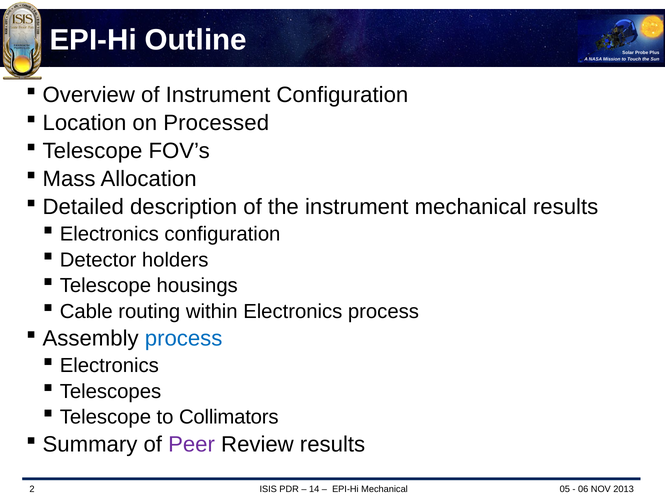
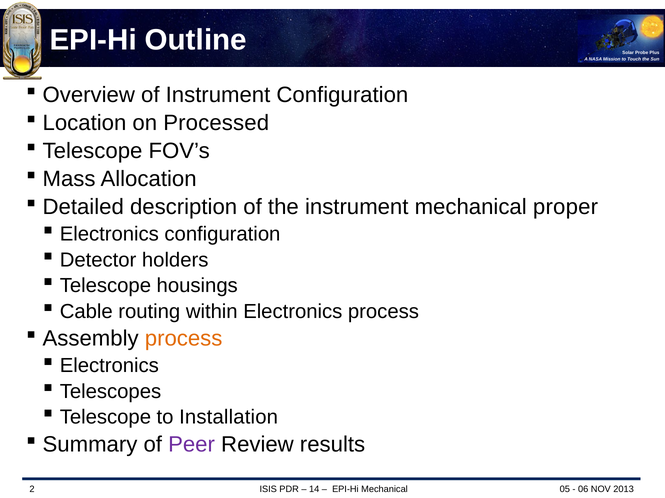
mechanical results: results -> proper
process at (184, 339) colour: blue -> orange
Collimators: Collimators -> Installation
